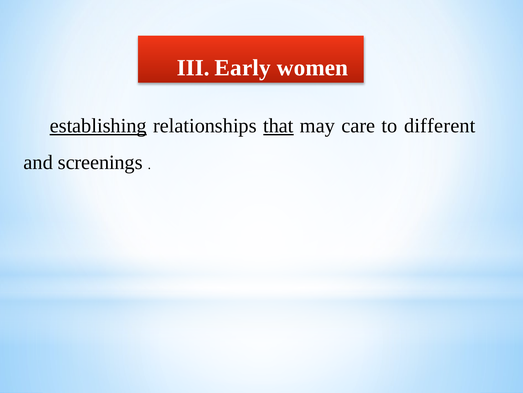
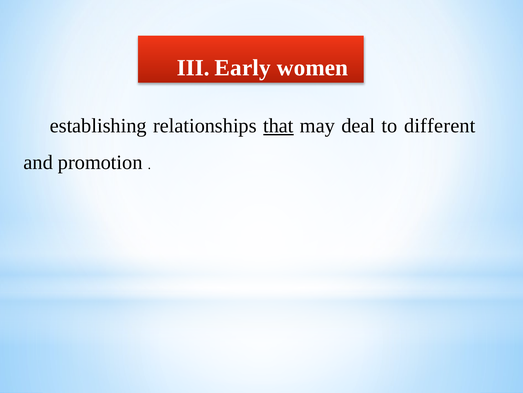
establishing underline: present -> none
care: care -> deal
screenings: screenings -> promotion
